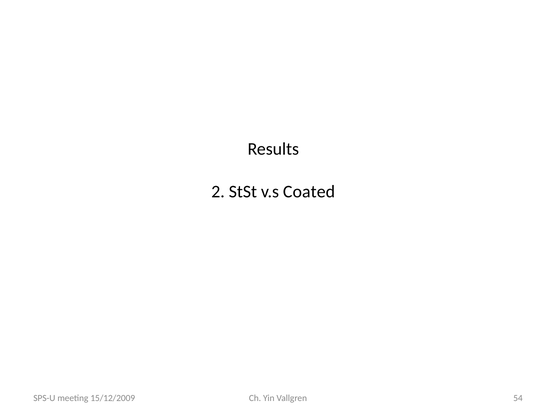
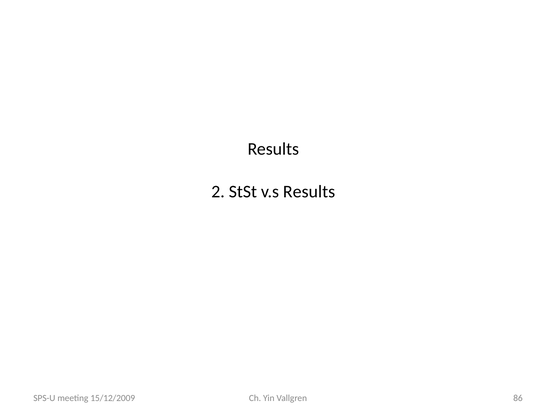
v.s Coated: Coated -> Results
54: 54 -> 86
